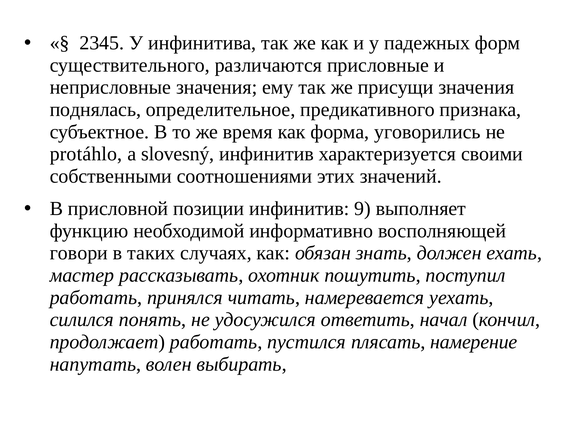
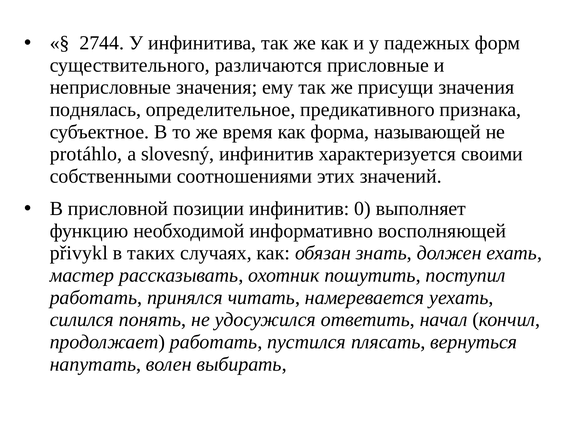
2345: 2345 -> 2744
уговорились: уговорились -> называющей
9: 9 -> 0
говори: говори -> přivykl
намерение: намерение -> вернуться
